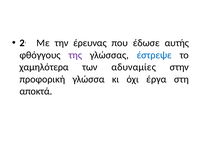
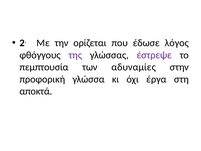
έρευνας: έρευνας -> ορίζεται
αυτής: αυτής -> λόγος
έστρεψε colour: blue -> purple
χαμηλότερα: χαμηλότερα -> πεμπτουσία
